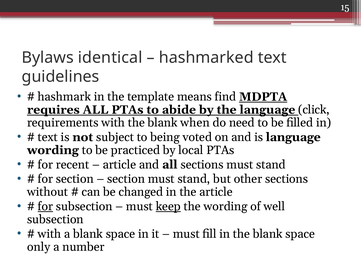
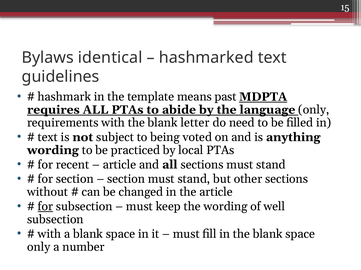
find: find -> past
language click: click -> only
when: when -> letter
is language: language -> anything
keep underline: present -> none
